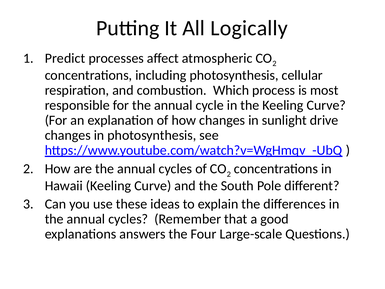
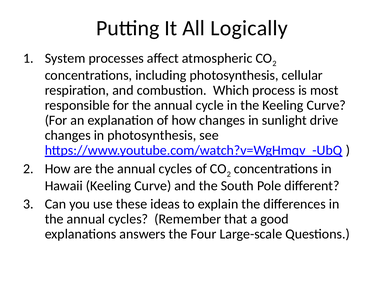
Predict: Predict -> System
